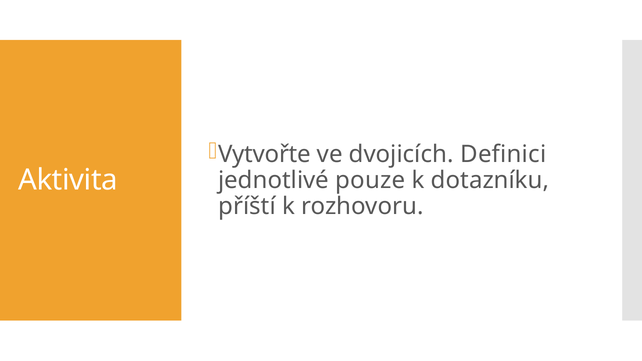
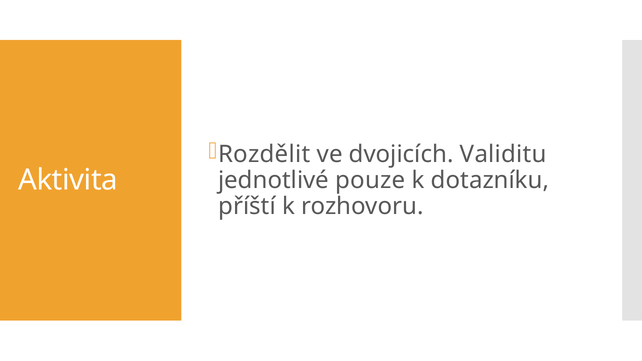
Vytvořte: Vytvořte -> Rozdělit
Definici: Definici -> Validitu
